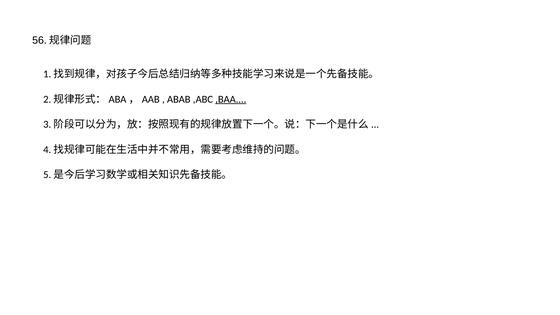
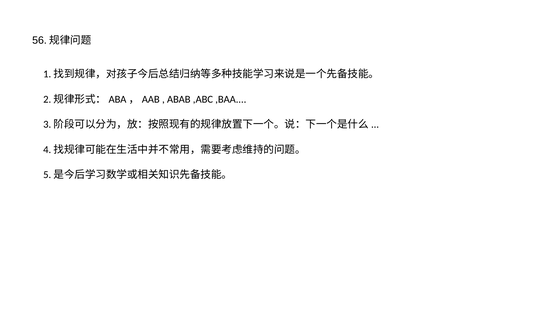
,BAA underline: present -> none
